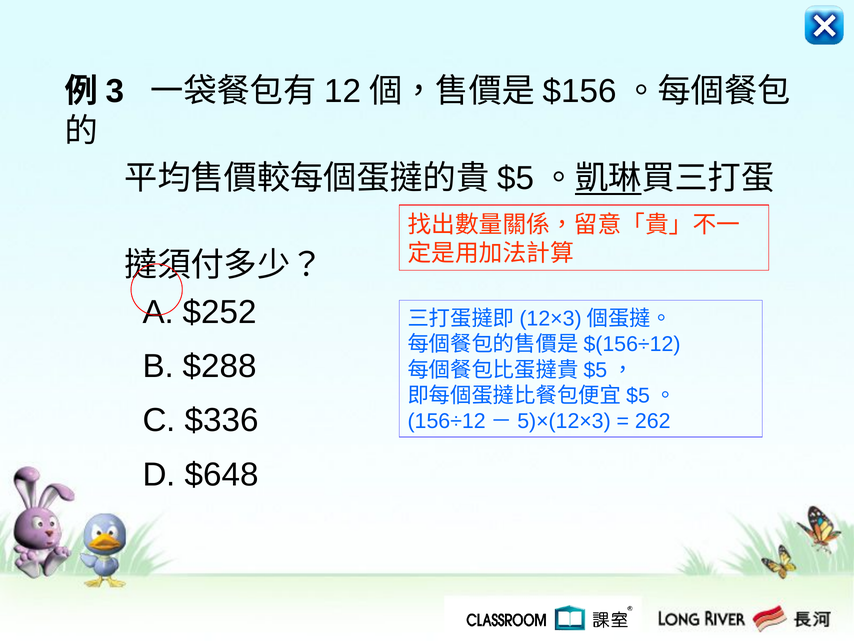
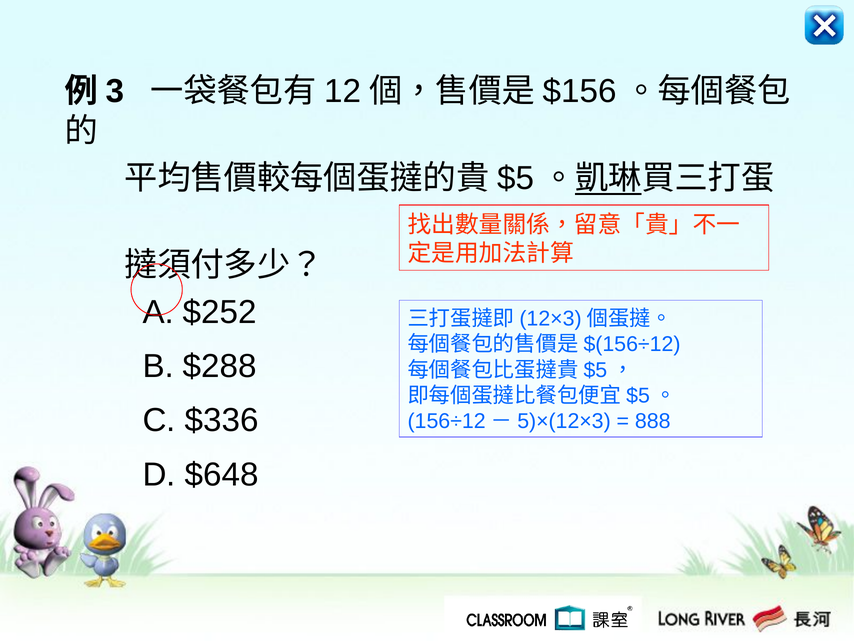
262: 262 -> 888
